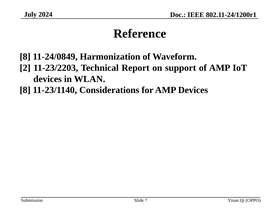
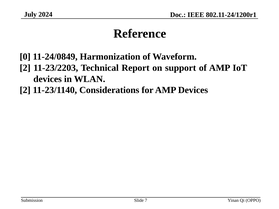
8 at (25, 57): 8 -> 0
8 at (25, 90): 8 -> 2
